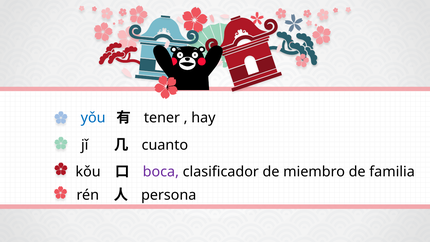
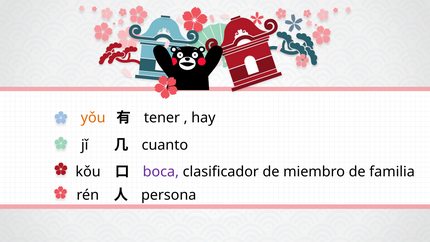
yǒu colour: blue -> orange
